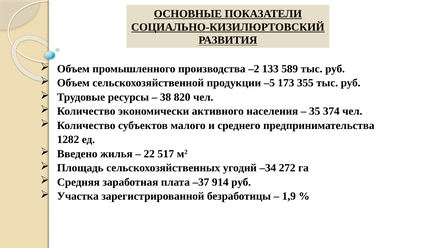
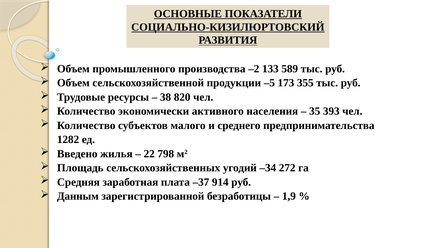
374: 374 -> 393
517: 517 -> 798
Участка: Участка -> Данным
